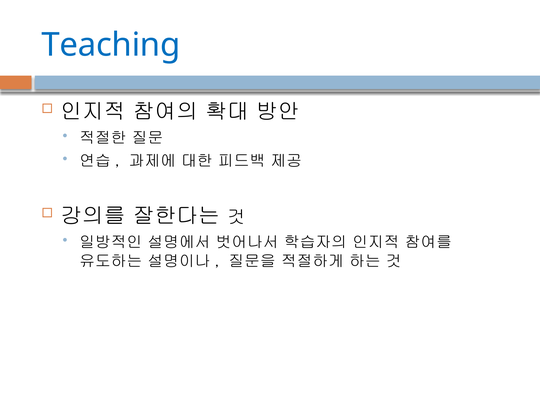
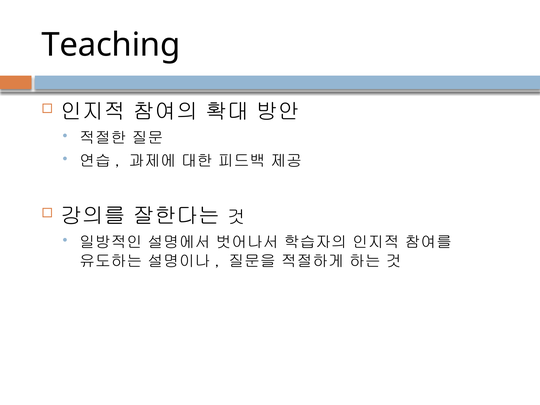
Teaching colour: blue -> black
